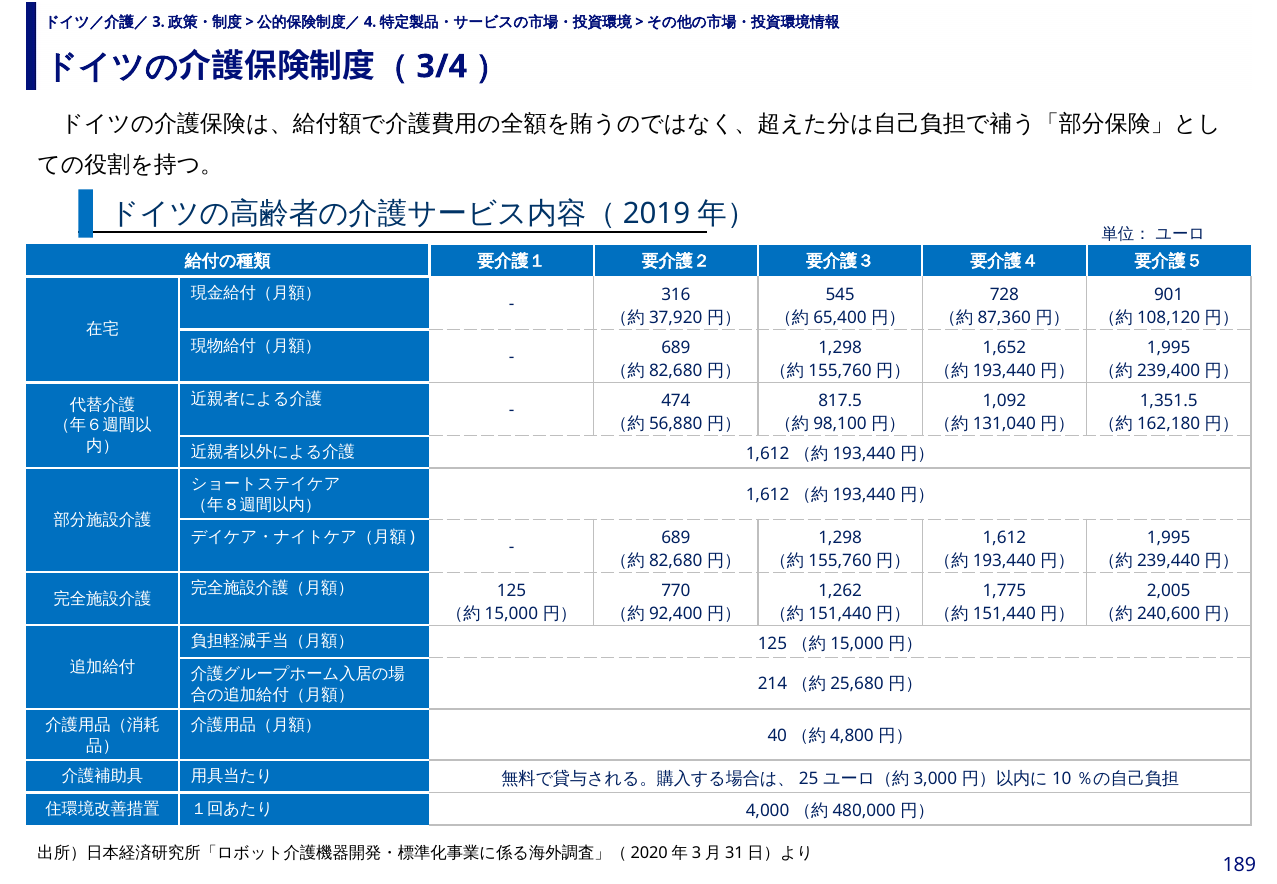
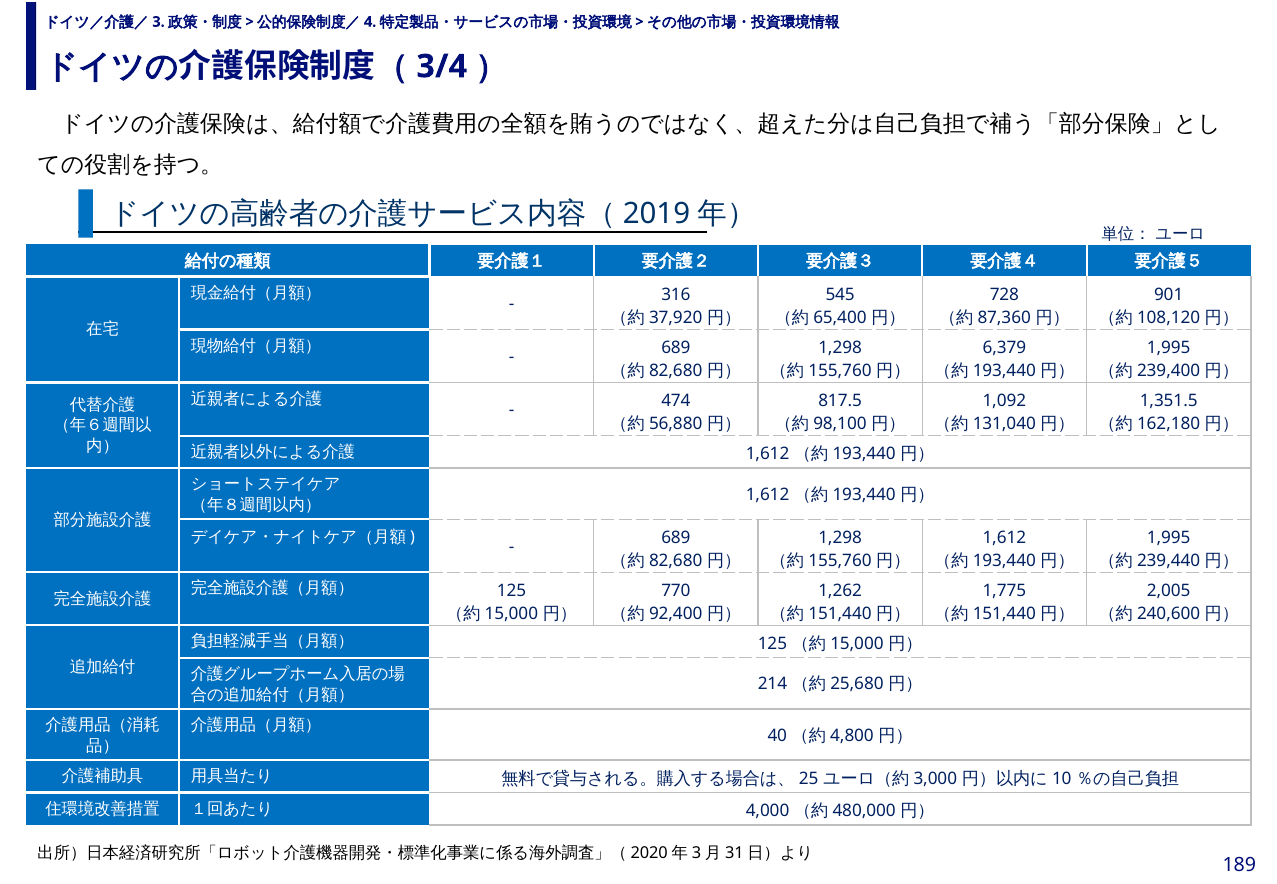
1,652: 1,652 -> 6,379
